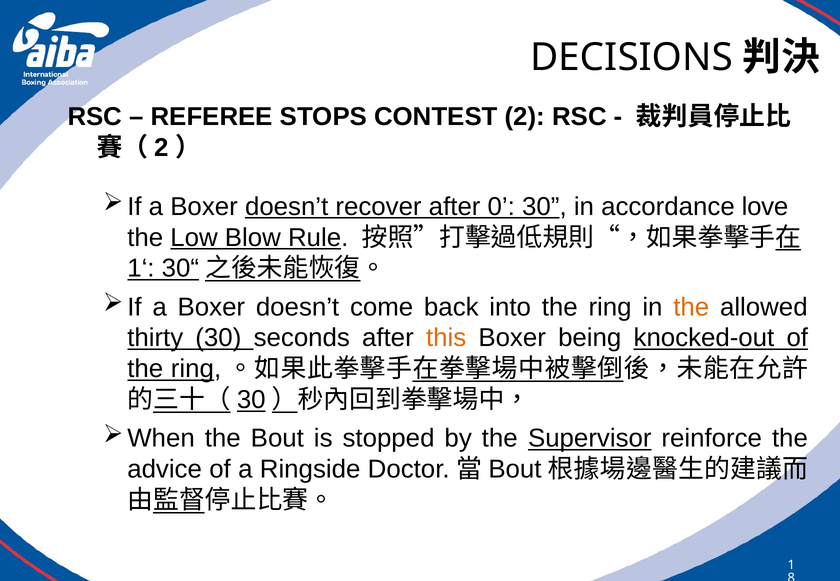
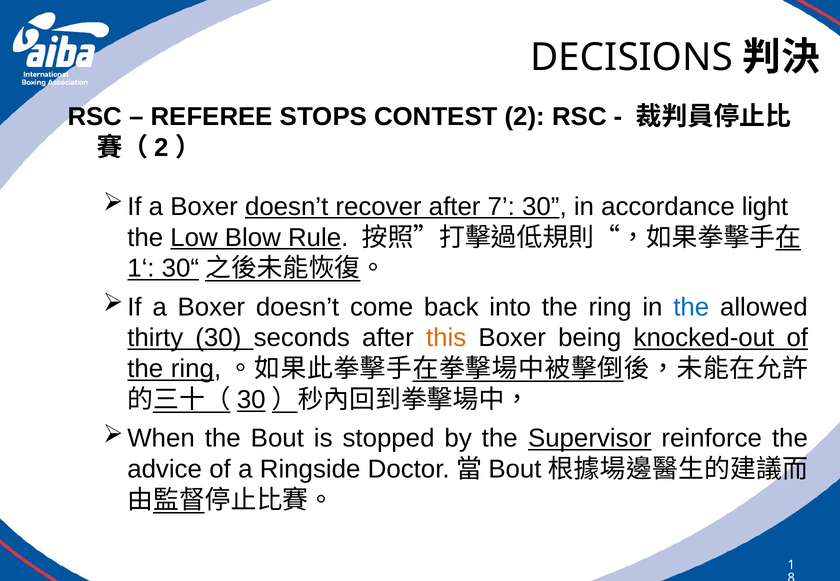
0: 0 -> 7
love: love -> light
the at (691, 307) colour: orange -> blue
